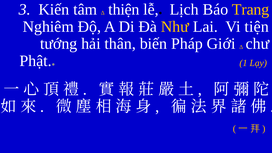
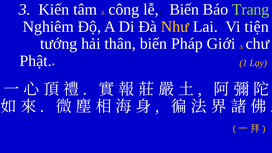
thiện: thiện -> công
Lịch at (184, 9): Lịch -> Biến
Trang colour: yellow -> light green
